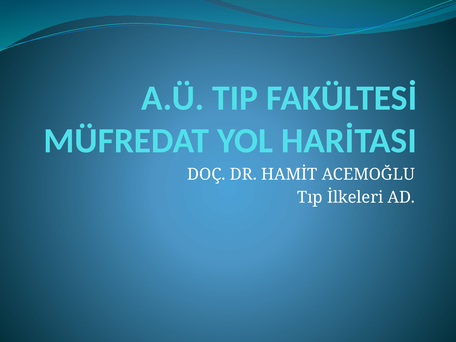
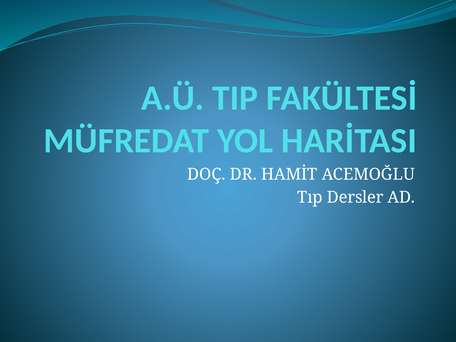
İlkeleri: İlkeleri -> Dersler
